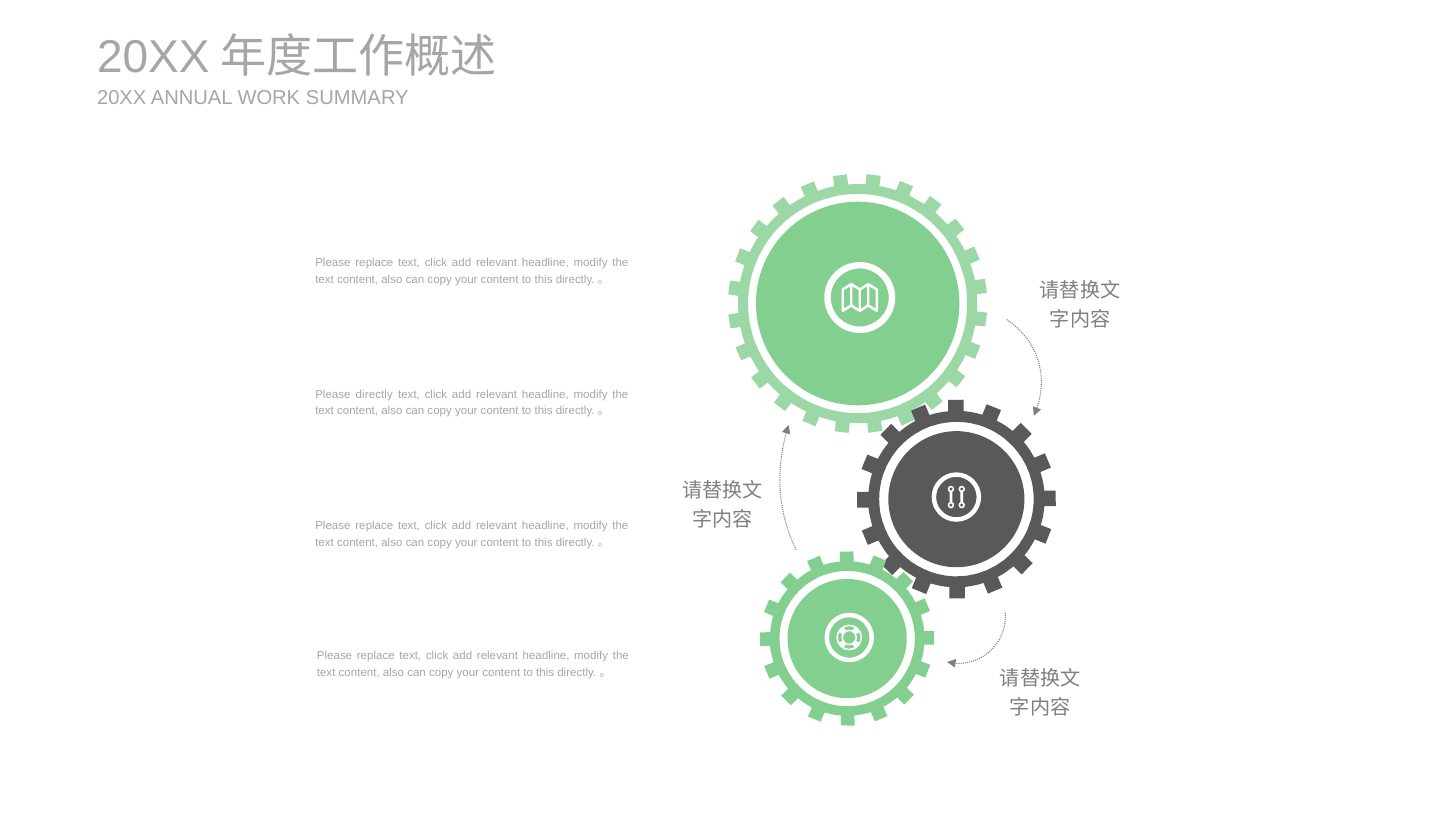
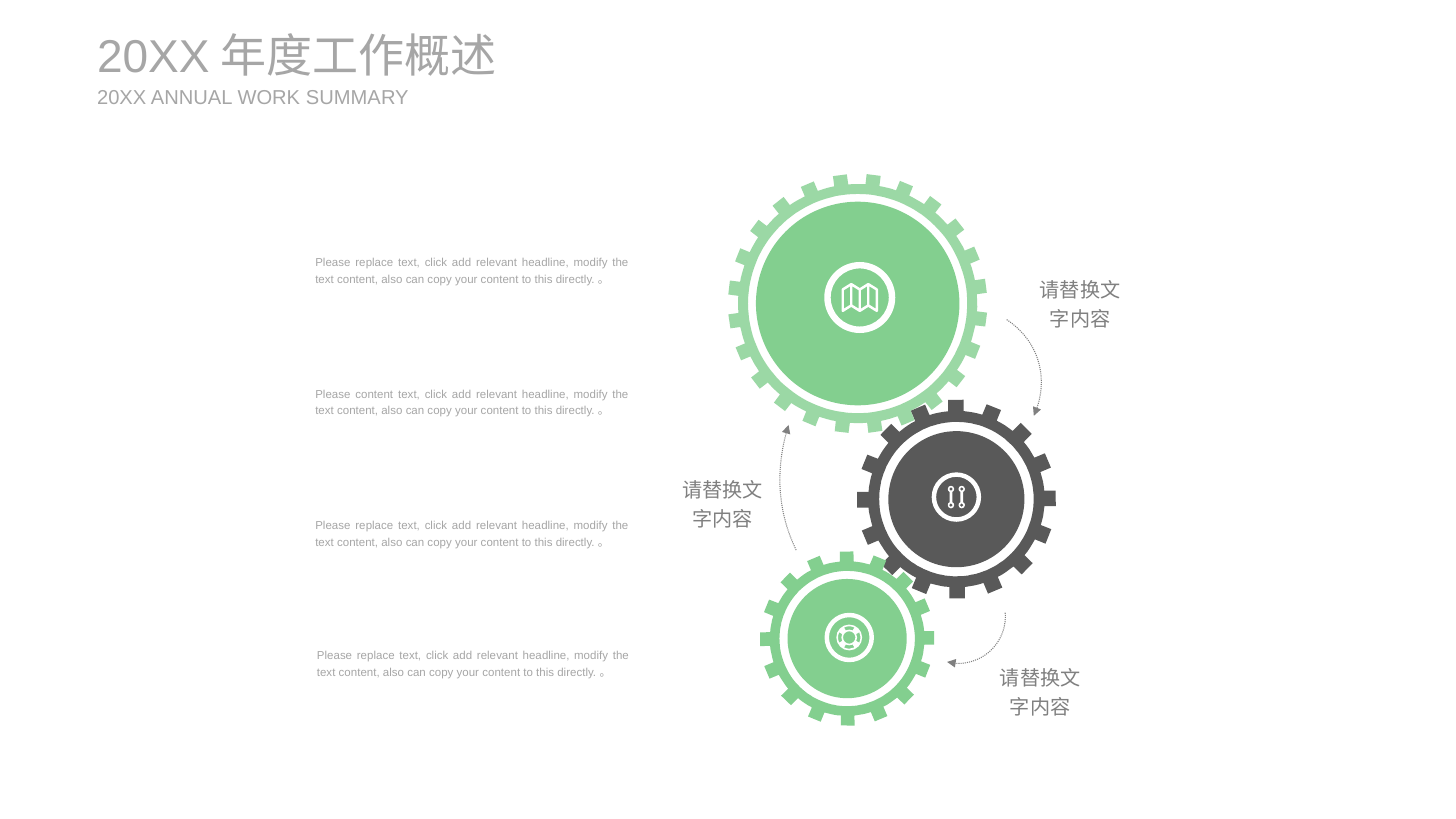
Please directly: directly -> content
